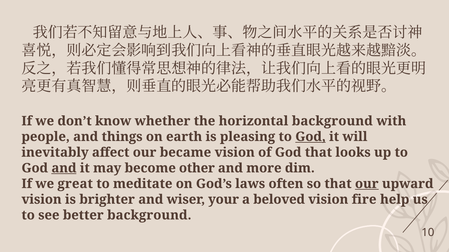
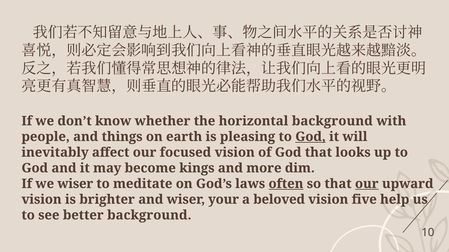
became: became -> focused
and at (64, 168) underline: present -> none
other: other -> kings
we great: great -> wiser
often underline: none -> present
fire: fire -> five
